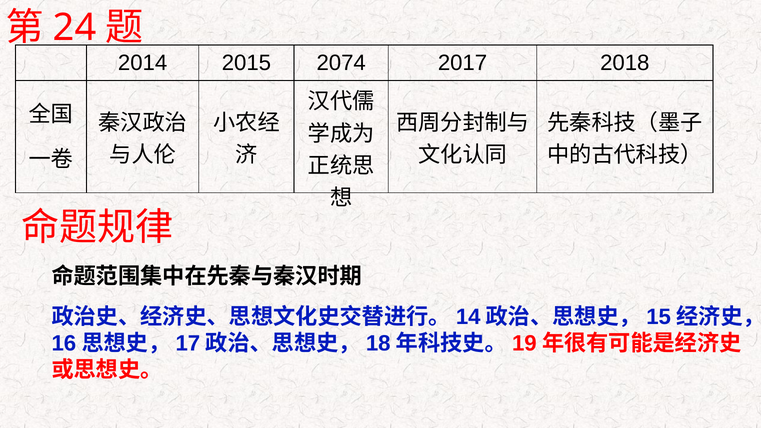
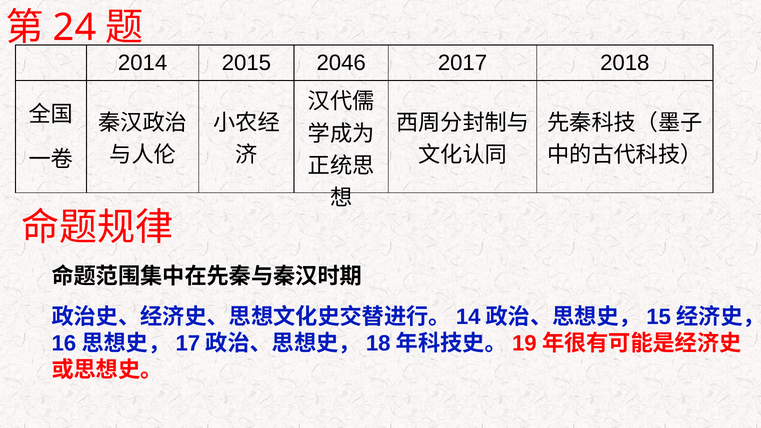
2074: 2074 -> 2046
